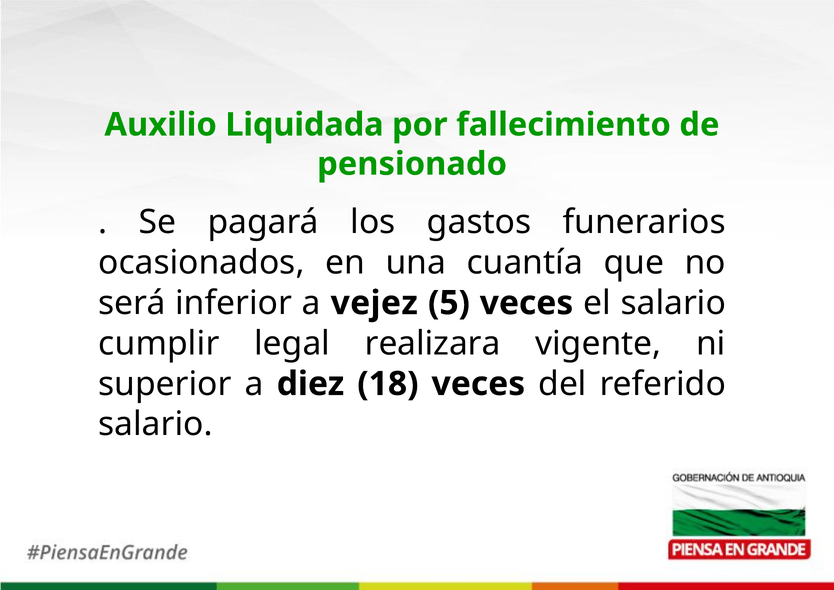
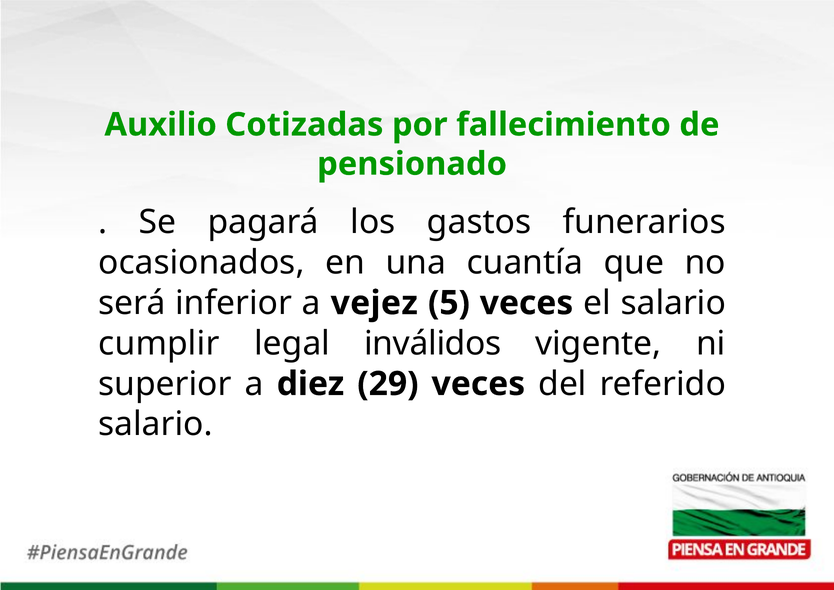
Liquidada: Liquidada -> Cotizadas
realizara: realizara -> inválidos
18: 18 -> 29
